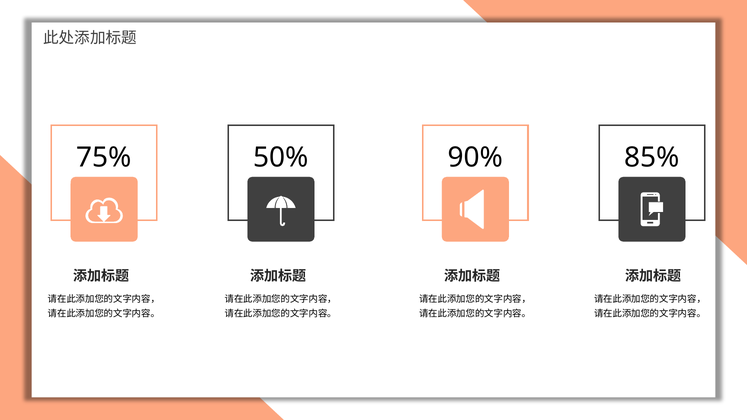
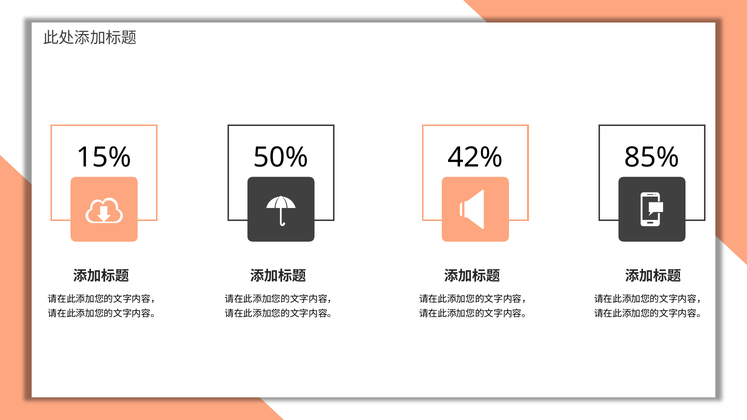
75%: 75% -> 15%
90%: 90% -> 42%
